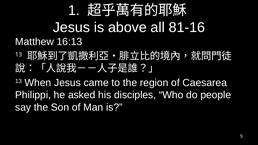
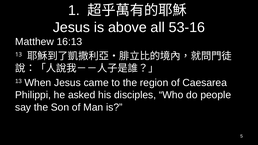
81-16: 81-16 -> 53-16
